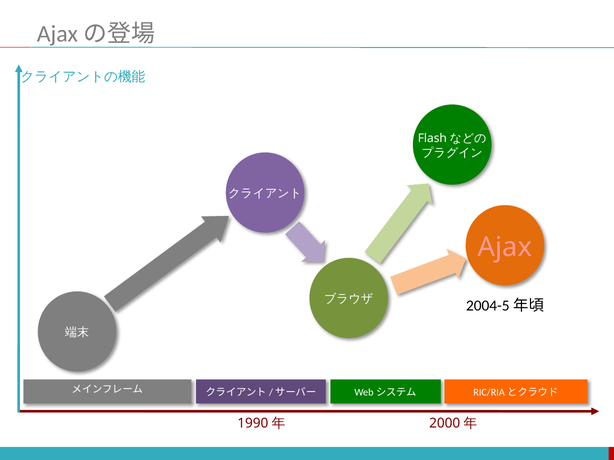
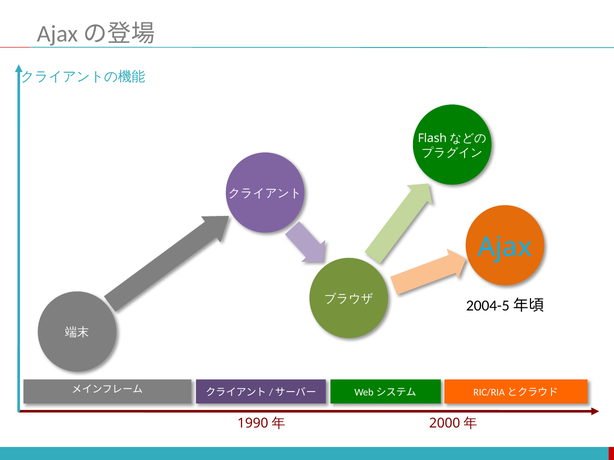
Ajax colour: pink -> light blue
